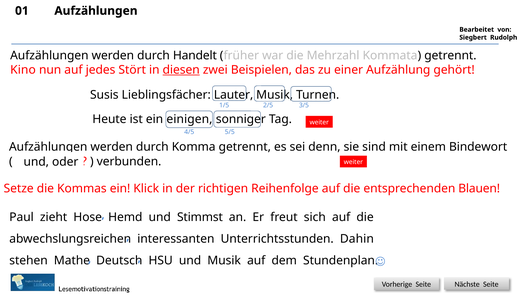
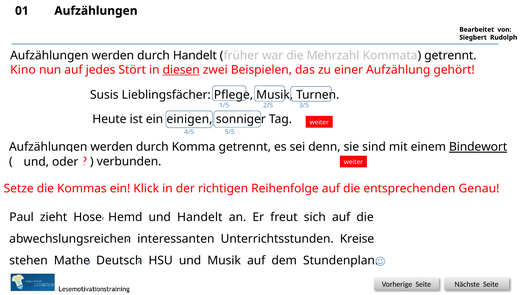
Lauter: Lauter -> Pflege
Bindewort underline: none -> present
Blauen: Blauen -> Genau
und Stimmst: Stimmst -> Handelt
Dahin: Dahin -> Kreise
